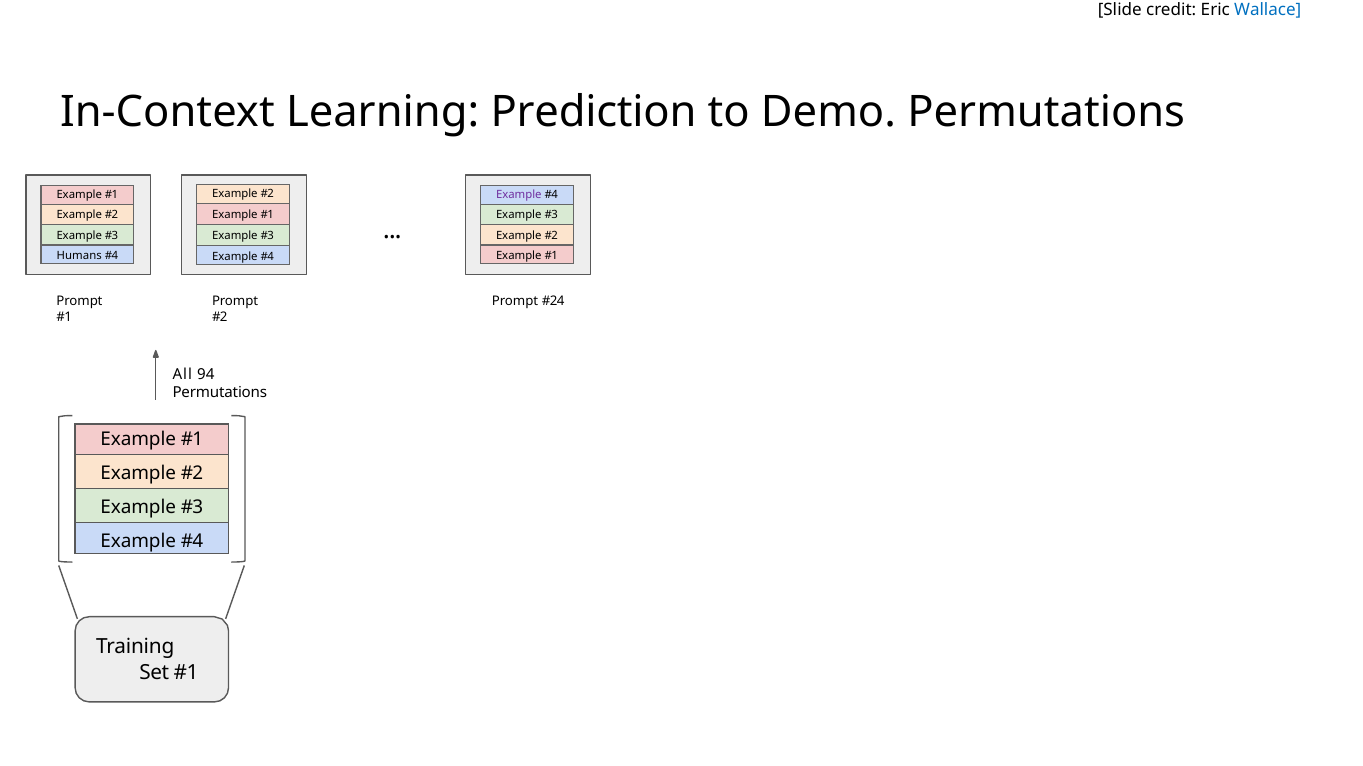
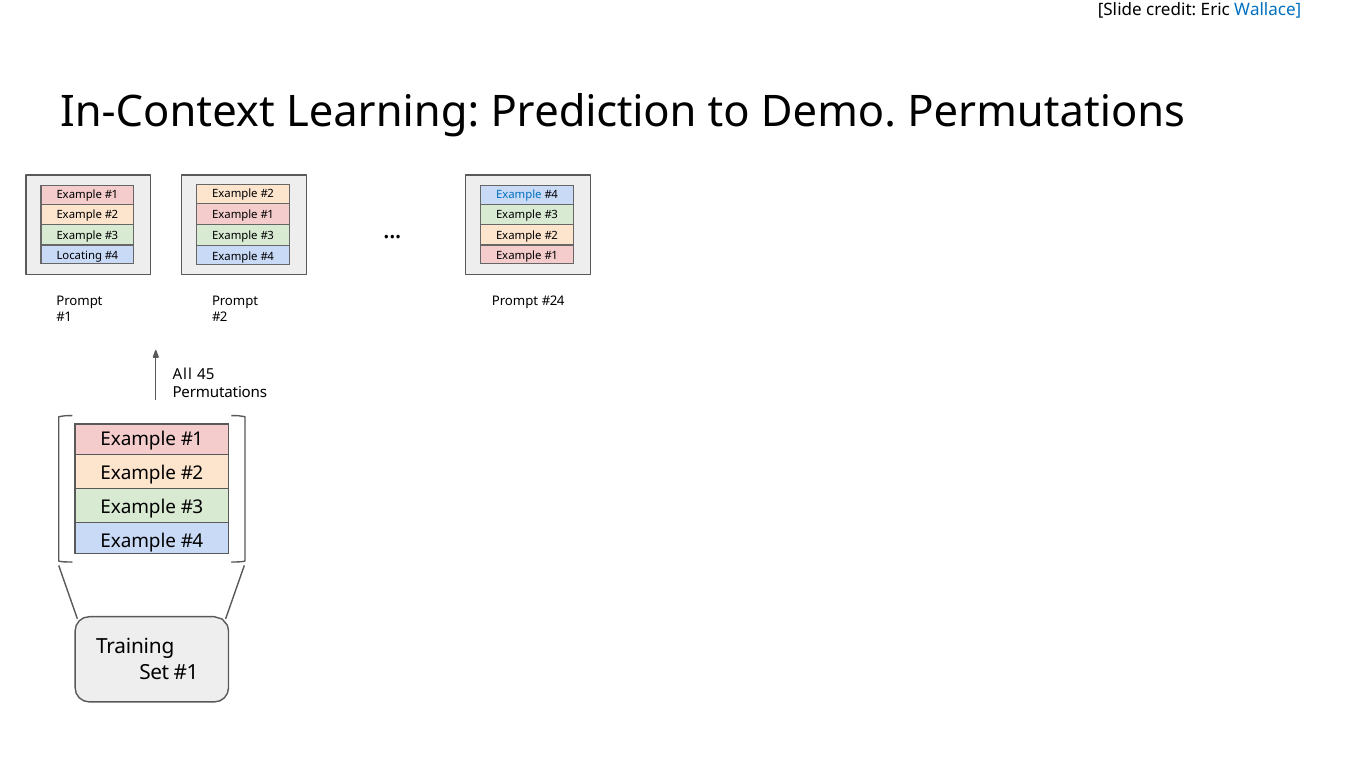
Example at (519, 195) colour: purple -> blue
Humans: Humans -> Locating
94: 94 -> 45
